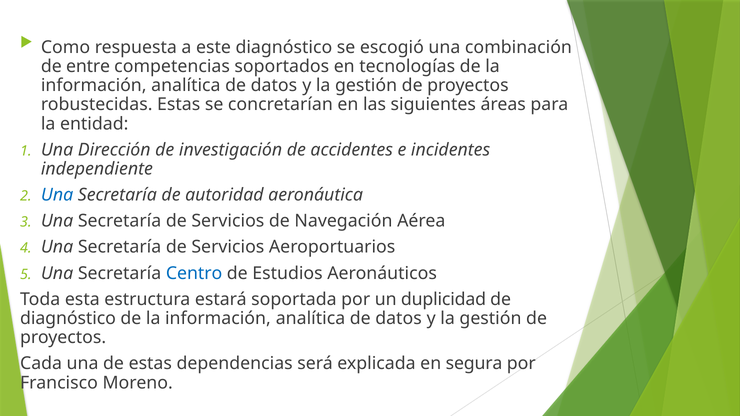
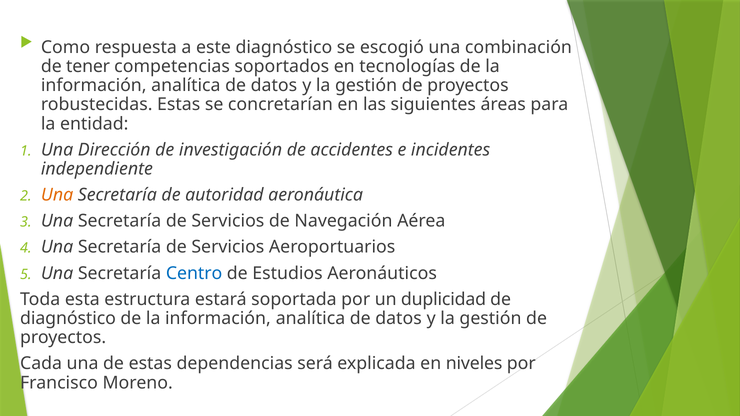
entre: entre -> tener
Una at (57, 195) colour: blue -> orange
segura: segura -> niveles
